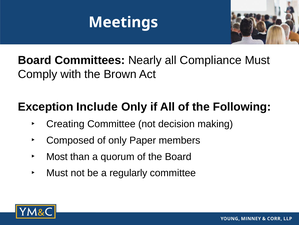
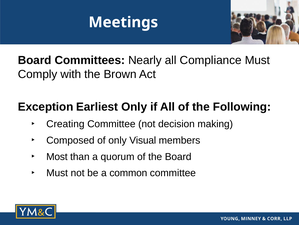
Include: Include -> Earliest
Paper: Paper -> Visual
regularly: regularly -> common
